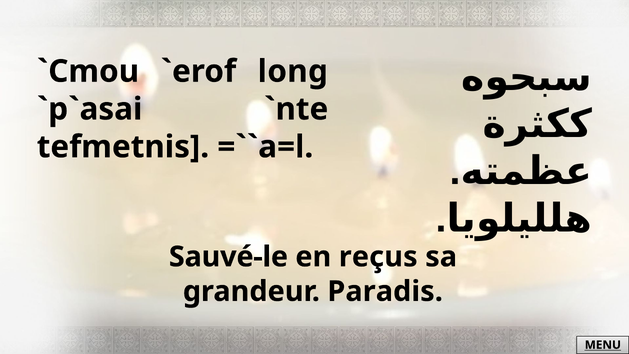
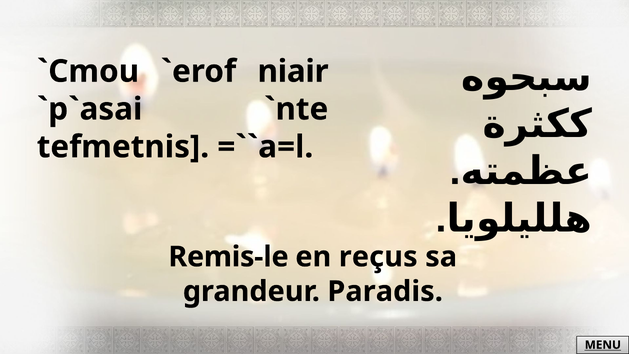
long: long -> niair
Sauvé-le: Sauvé-le -> Remis-le
